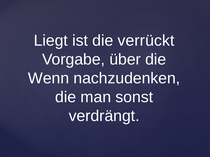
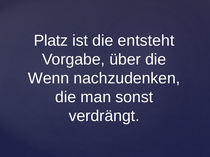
Liegt: Liegt -> Platz
verrückt: verrückt -> entsteht
